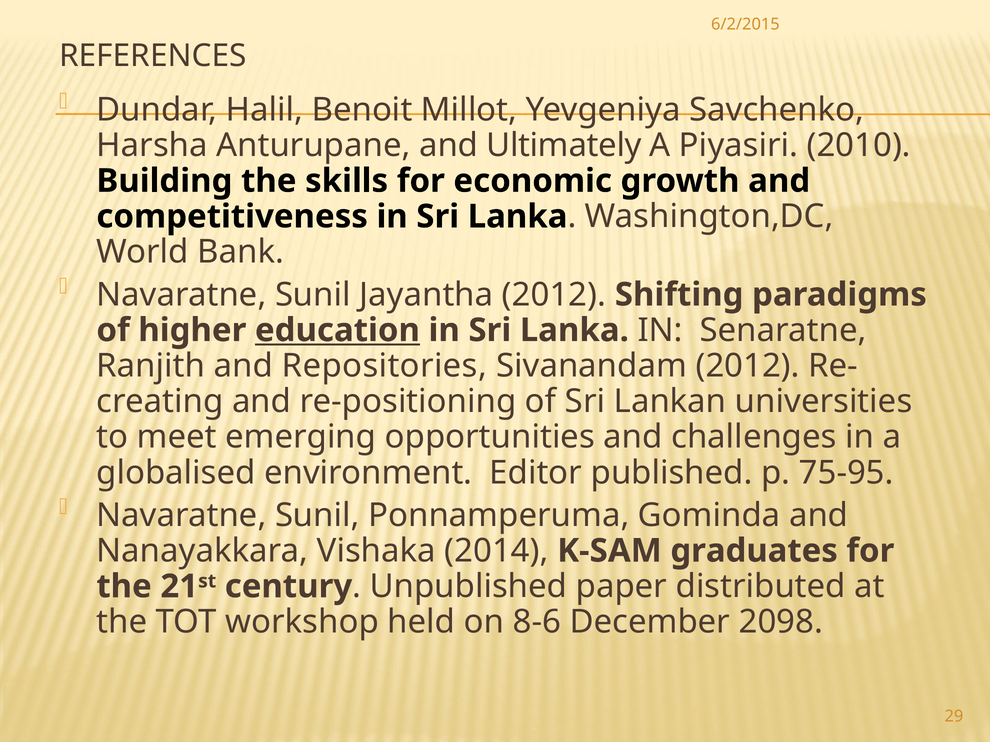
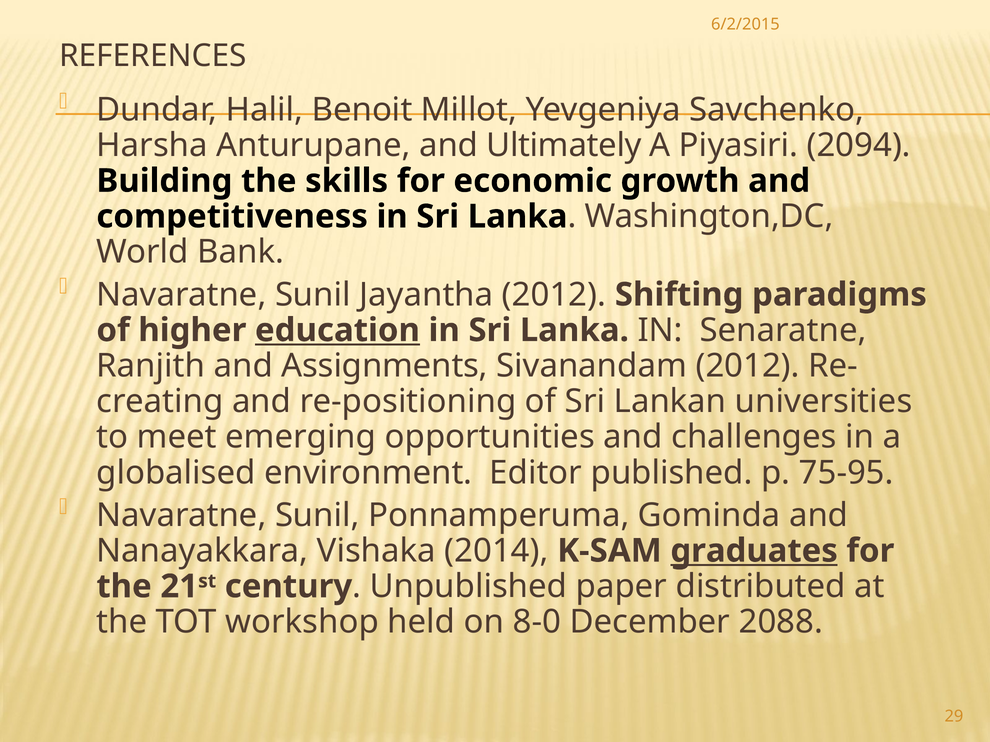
2010: 2010 -> 2094
Repositories: Repositories -> Assignments
graduates underline: none -> present
8-6: 8-6 -> 8-0
2098: 2098 -> 2088
